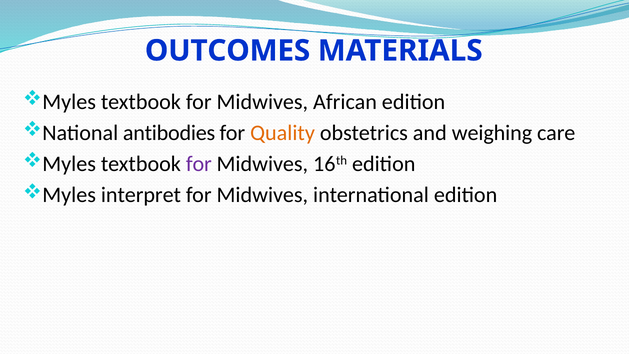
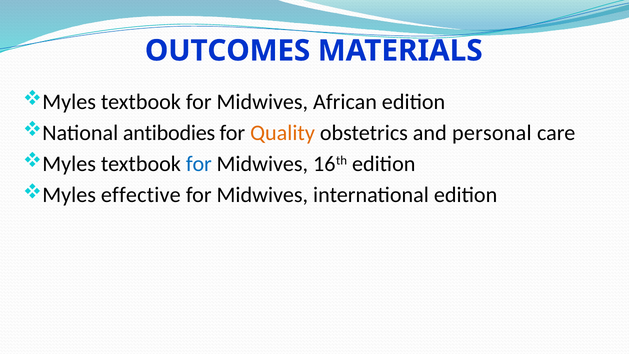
weighing: weighing -> personal
for at (199, 164) colour: purple -> blue
interpret: interpret -> effective
